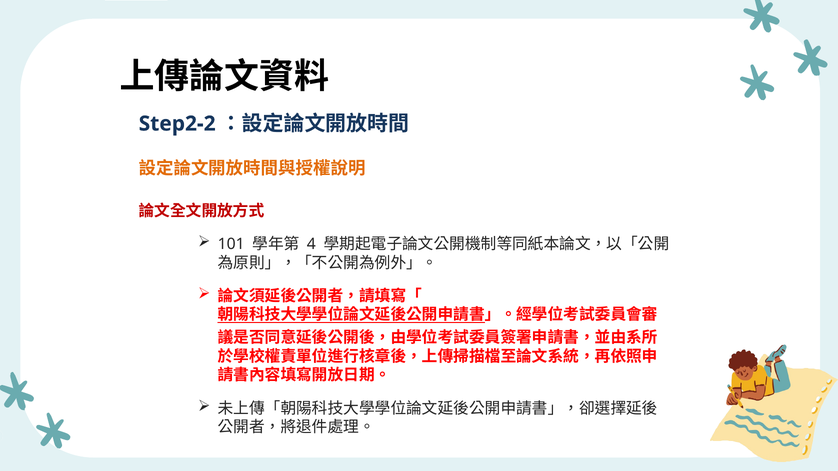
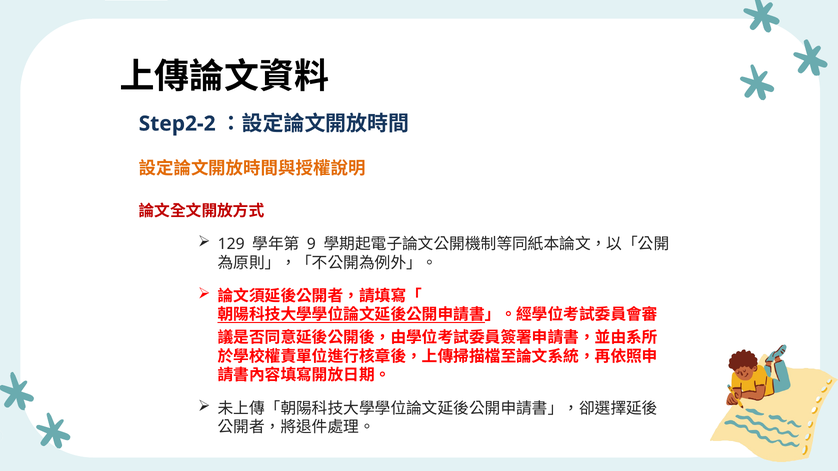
101: 101 -> 129
4: 4 -> 9
